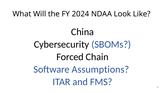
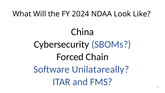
Assumptions: Assumptions -> Unilatareally
